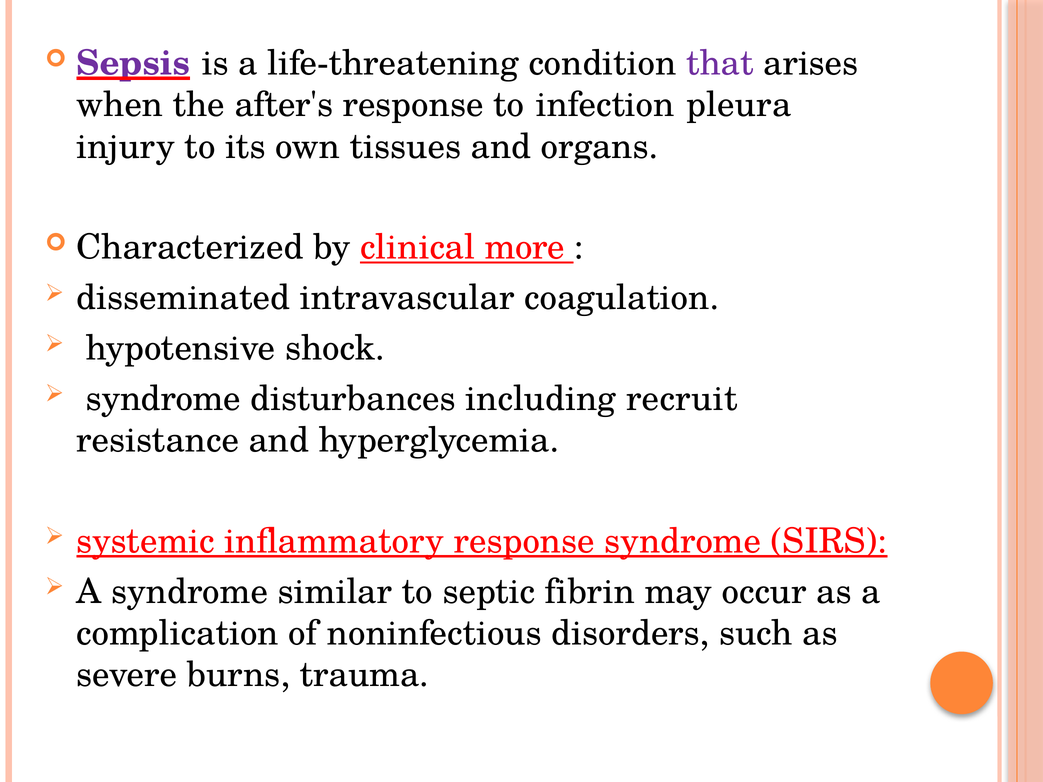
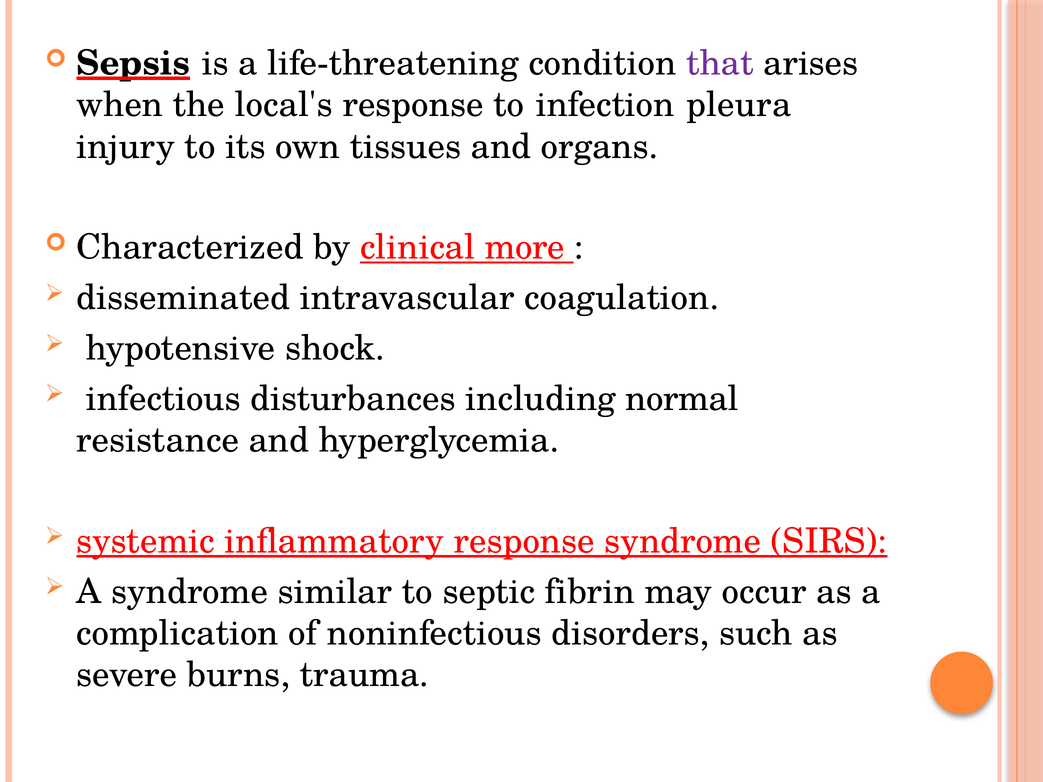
Sepsis colour: purple -> black
after's: after's -> local's
syndrome at (163, 399): syndrome -> infectious
recruit: recruit -> normal
